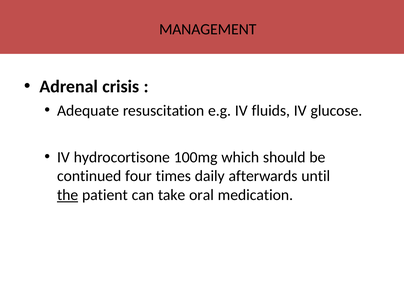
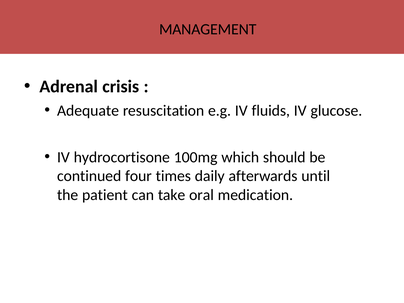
the underline: present -> none
